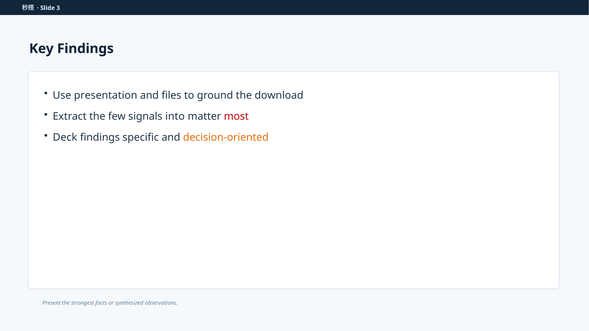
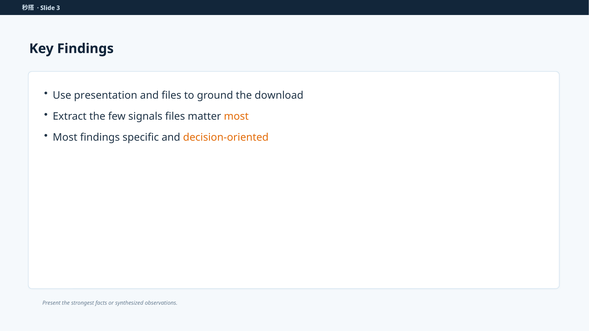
signals into: into -> files
most at (236, 116) colour: red -> orange
Deck at (65, 138): Deck -> Most
